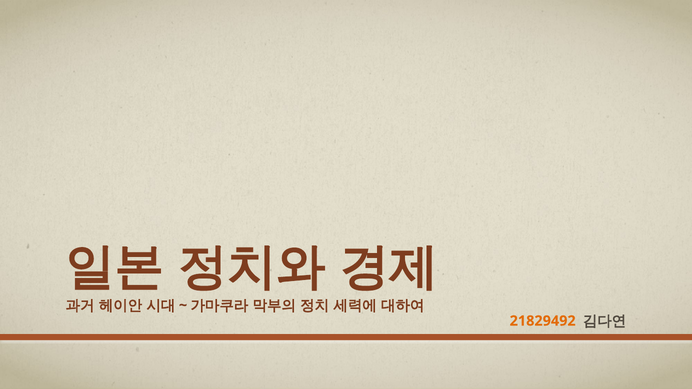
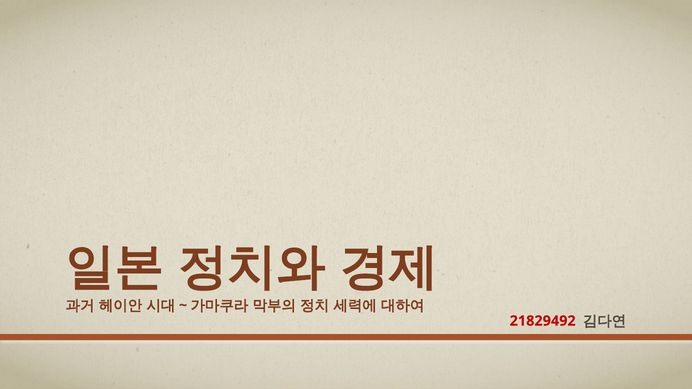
21829492 colour: orange -> red
